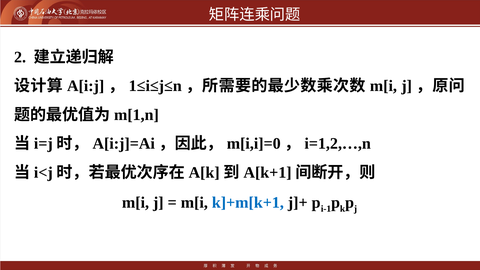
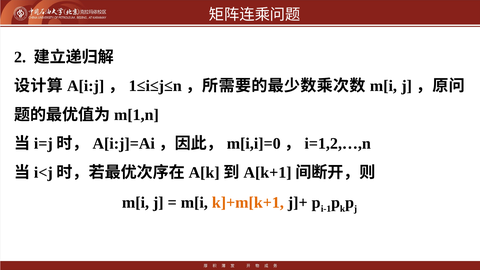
k]+m[k+1 colour: blue -> orange
